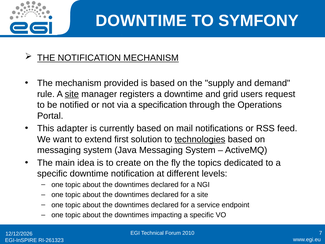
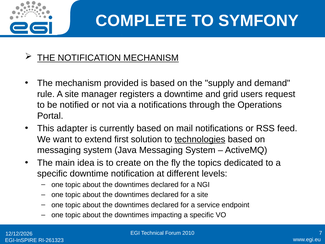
DOWNTIME at (141, 21): DOWNTIME -> COMPLETE
site at (72, 94) underline: present -> none
a specification: specification -> notifications
